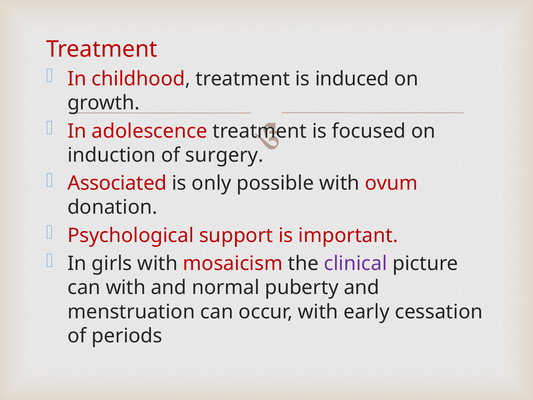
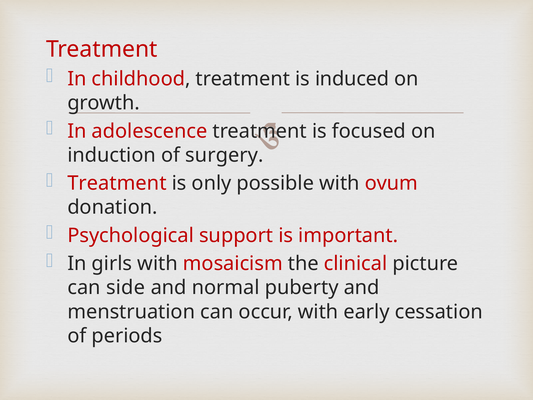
Associated at (117, 183): Associated -> Treatment
clinical colour: purple -> red
can with: with -> side
